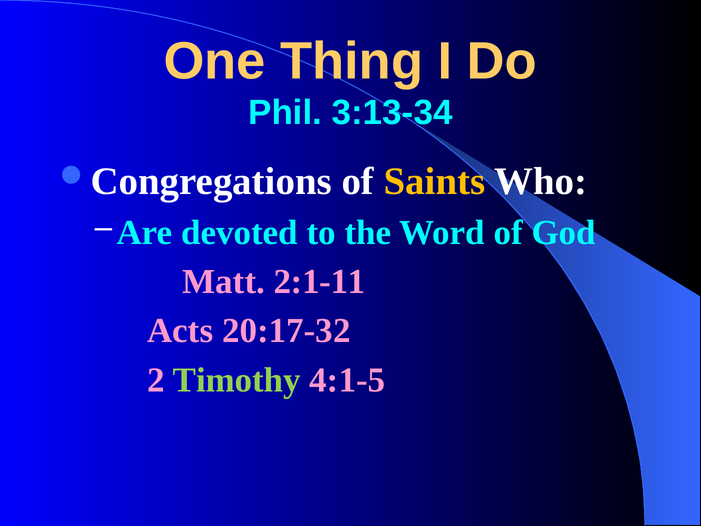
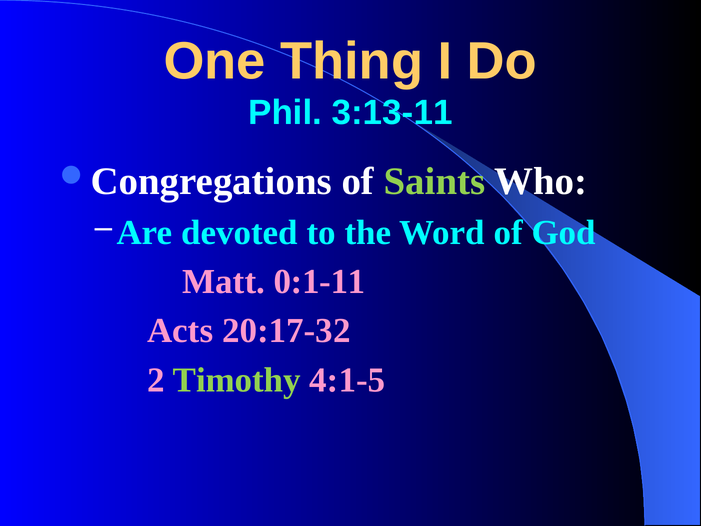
3:13-34: 3:13-34 -> 3:13-11
Saints colour: yellow -> light green
2:1-11: 2:1-11 -> 0:1-11
